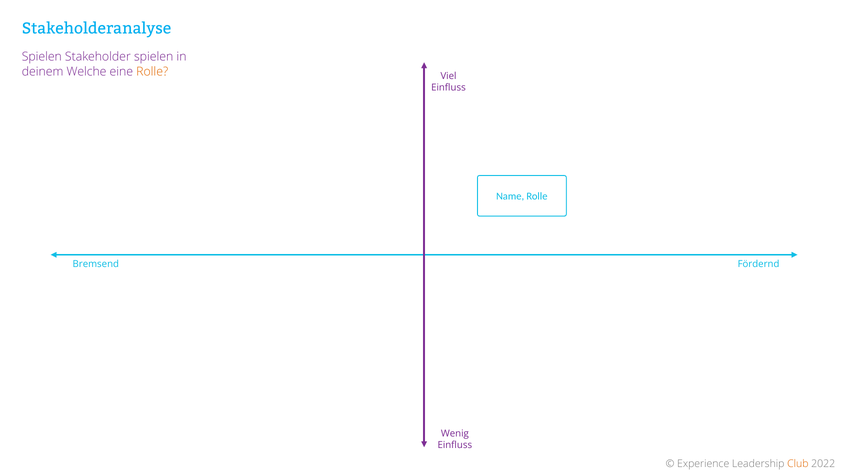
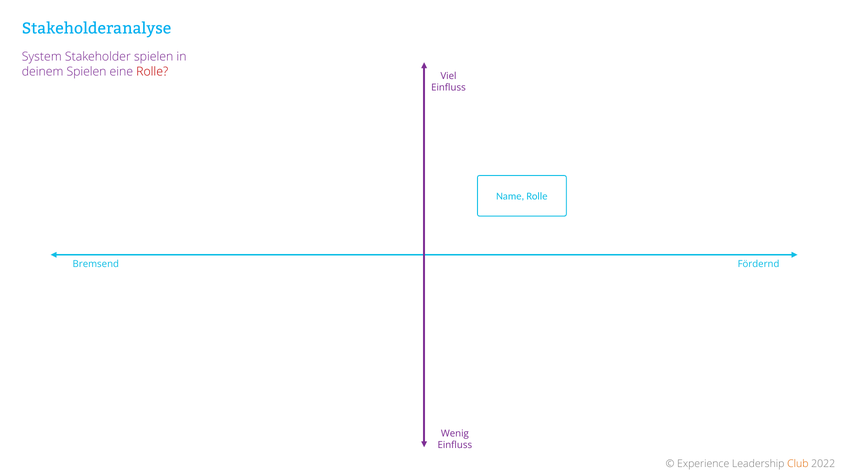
Spielen at (42, 57): Spielen -> System
deinem Welche: Welche -> Spielen
Rolle at (152, 72) colour: orange -> red
